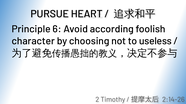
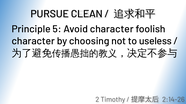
HEART: HEART -> CLEAN
6: 6 -> 5
Avoid according: according -> character
